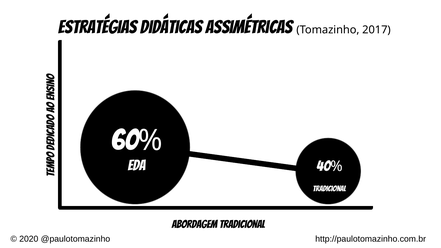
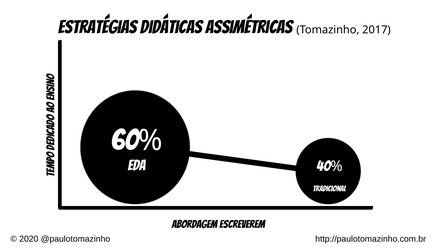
abordagem tradicional: tradicional -> escreverem
